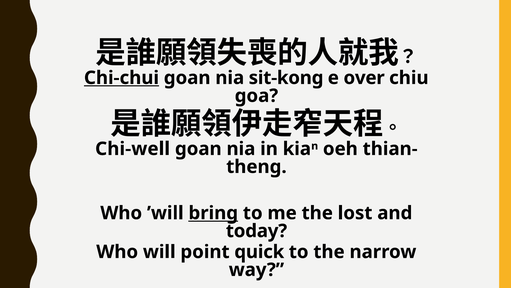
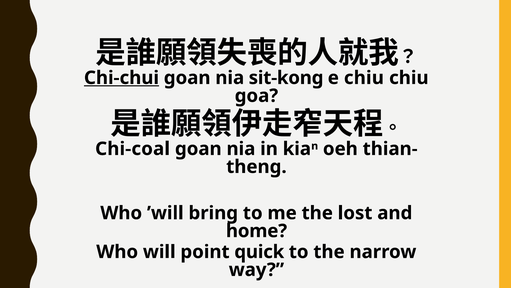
e over: over -> chiu
Chi-well: Chi-well -> Chi-coal
bring underline: present -> none
today: today -> home
